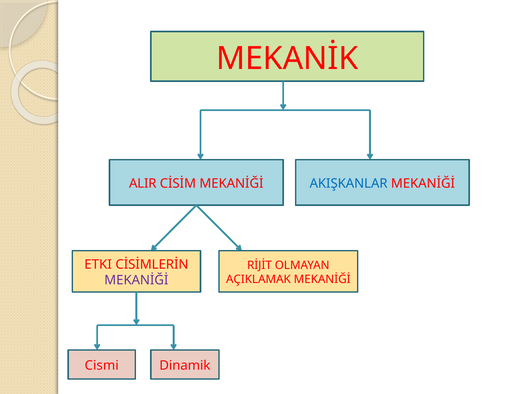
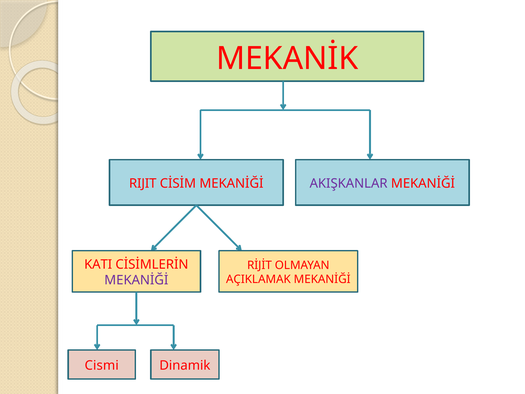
ALIR: ALIR -> RIJIT
AKIŞKANLAR colour: blue -> purple
ETKI: ETKI -> KATI
